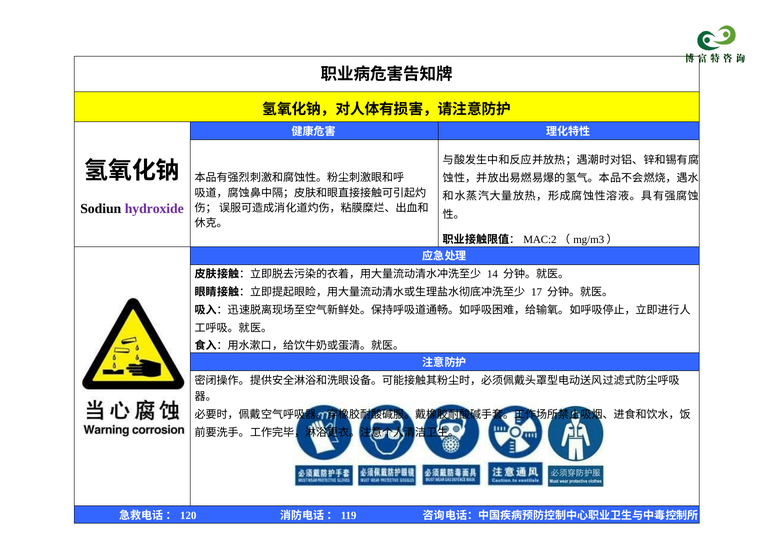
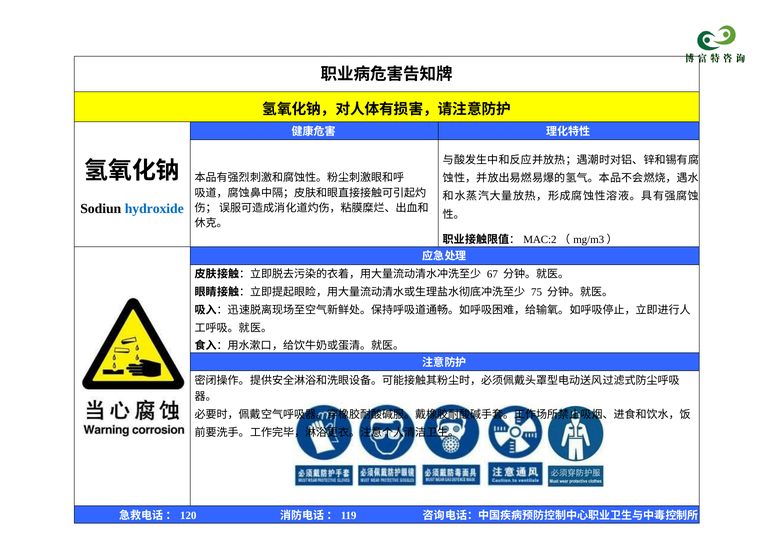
hydroxide colour: purple -> blue
14: 14 -> 67
17: 17 -> 75
